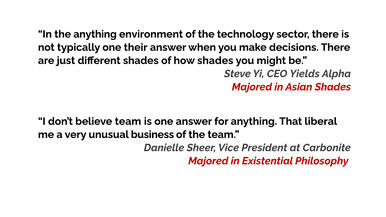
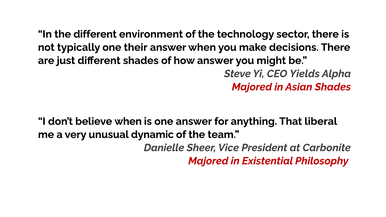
the anything: anything -> different
how shades: shades -> answer
believe team: team -> when
business: business -> dynamic
